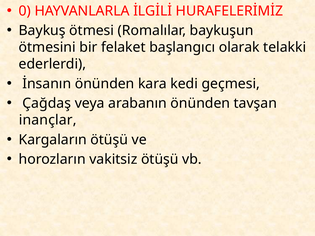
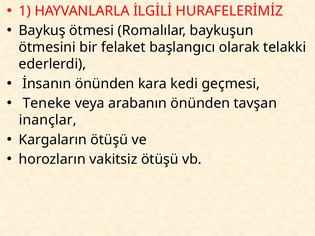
0: 0 -> 1
Çağdaş: Çağdaş -> Teneke
